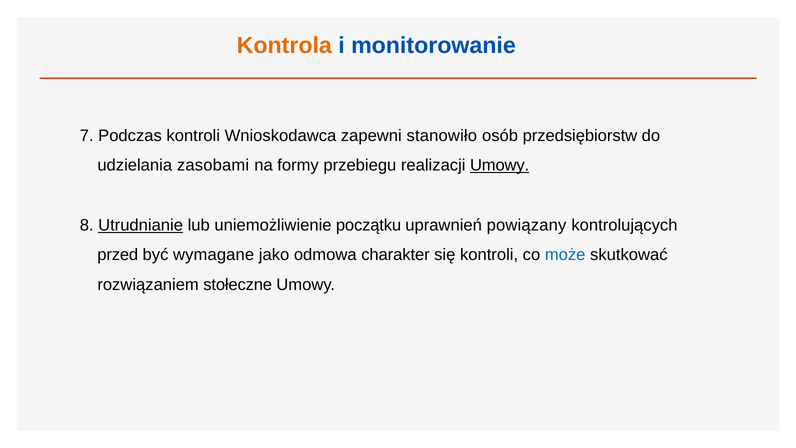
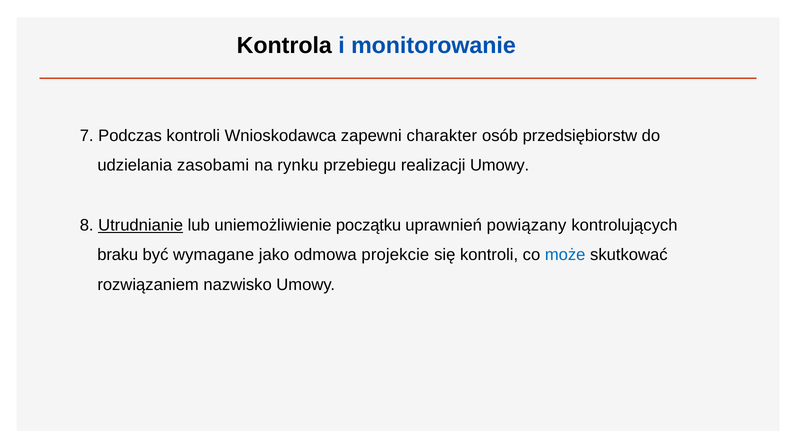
Kontrola colour: orange -> black
stanowiło: stanowiło -> charakter
formy: formy -> rynku
Umowy at (500, 165) underline: present -> none
przed: przed -> braku
charakter: charakter -> projekcie
stołeczne: stołeczne -> nazwisko
